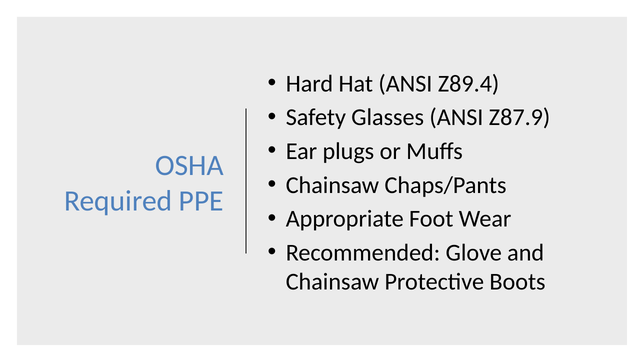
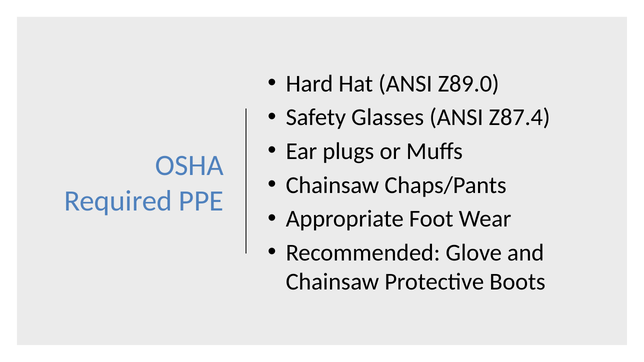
Z89.4: Z89.4 -> Z89.0
Z87.9: Z87.9 -> Z87.4
